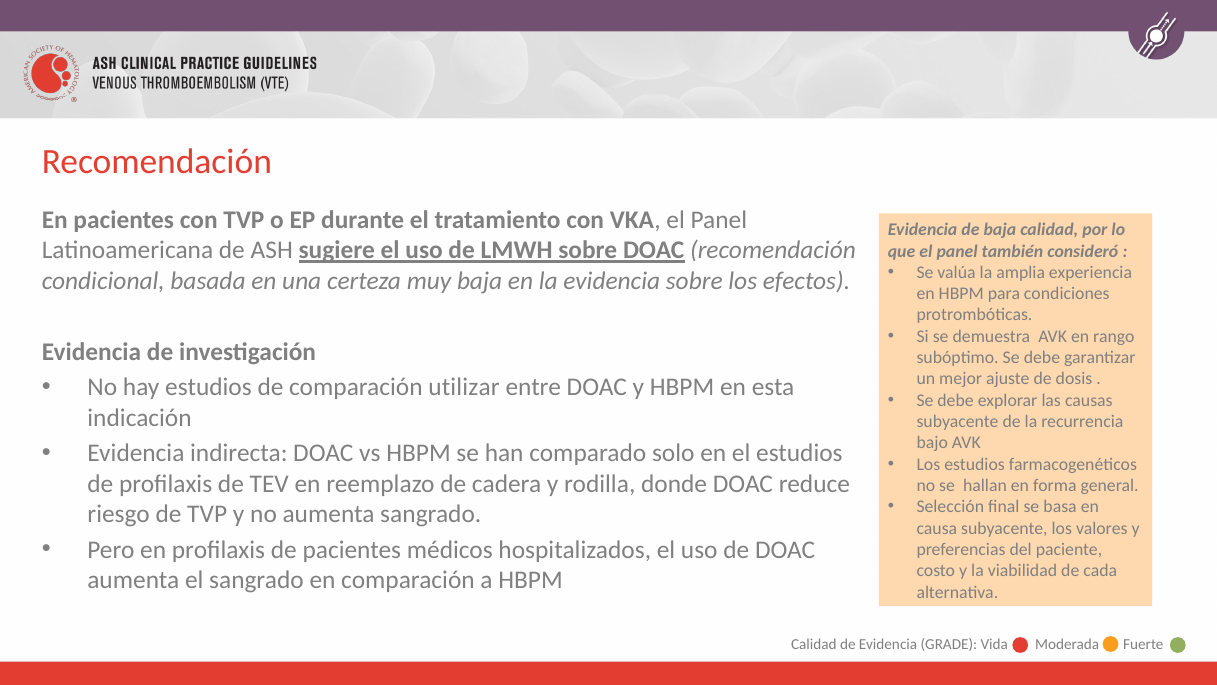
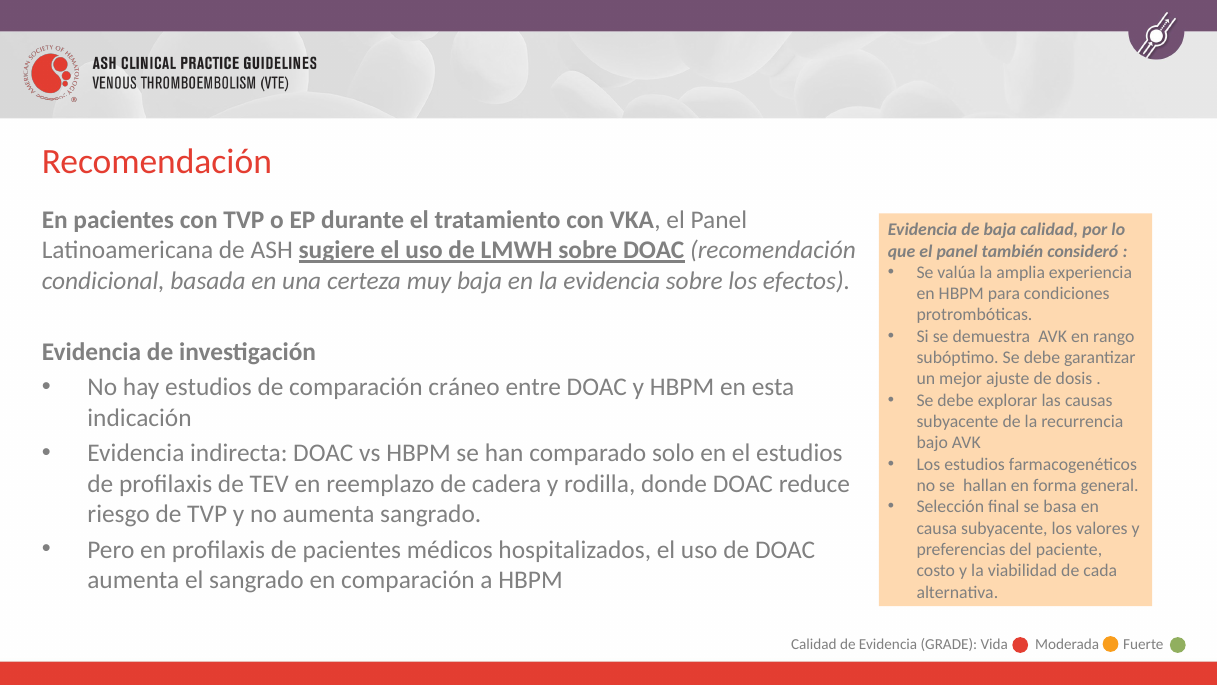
utilizar: utilizar -> cráneo
